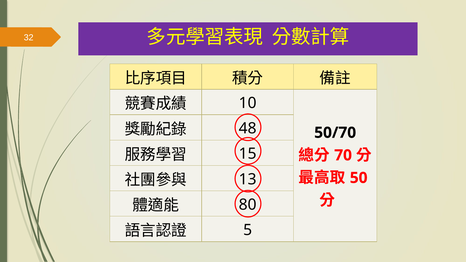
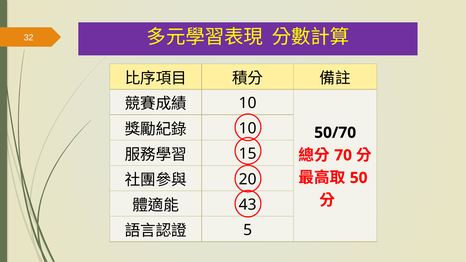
48 at (248, 129): 48 -> 10
13: 13 -> 20
80: 80 -> 43
